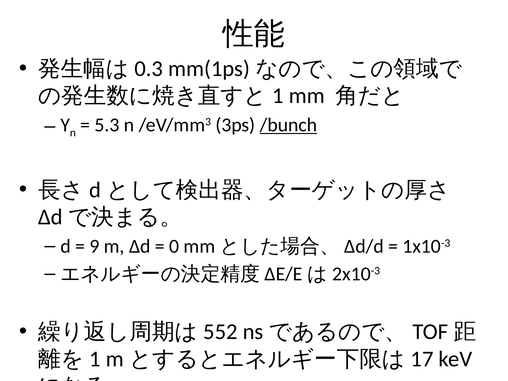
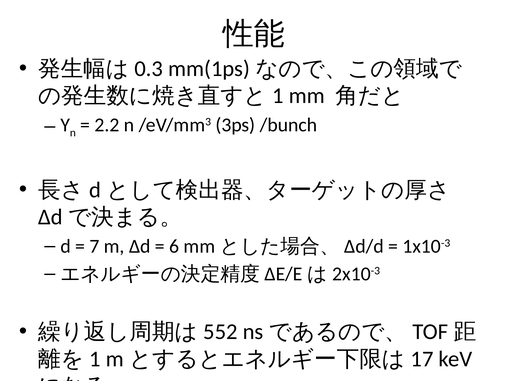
5.3: 5.3 -> 2.2
/bunch underline: present -> none
9: 9 -> 7
0: 0 -> 6
